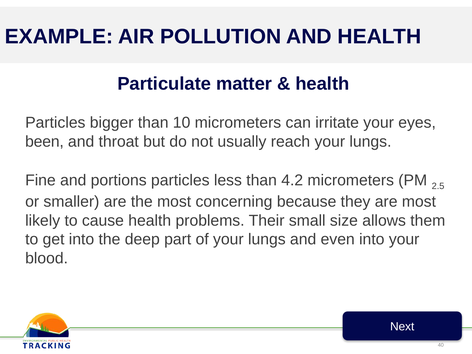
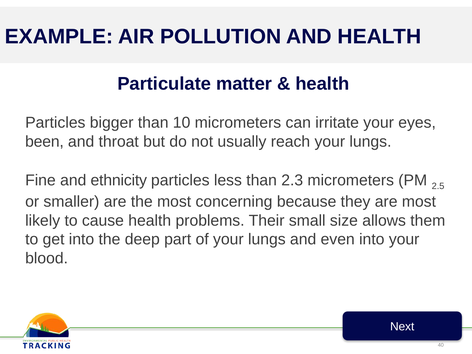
portions: portions -> ethnicity
4.2: 4.2 -> 2.3
